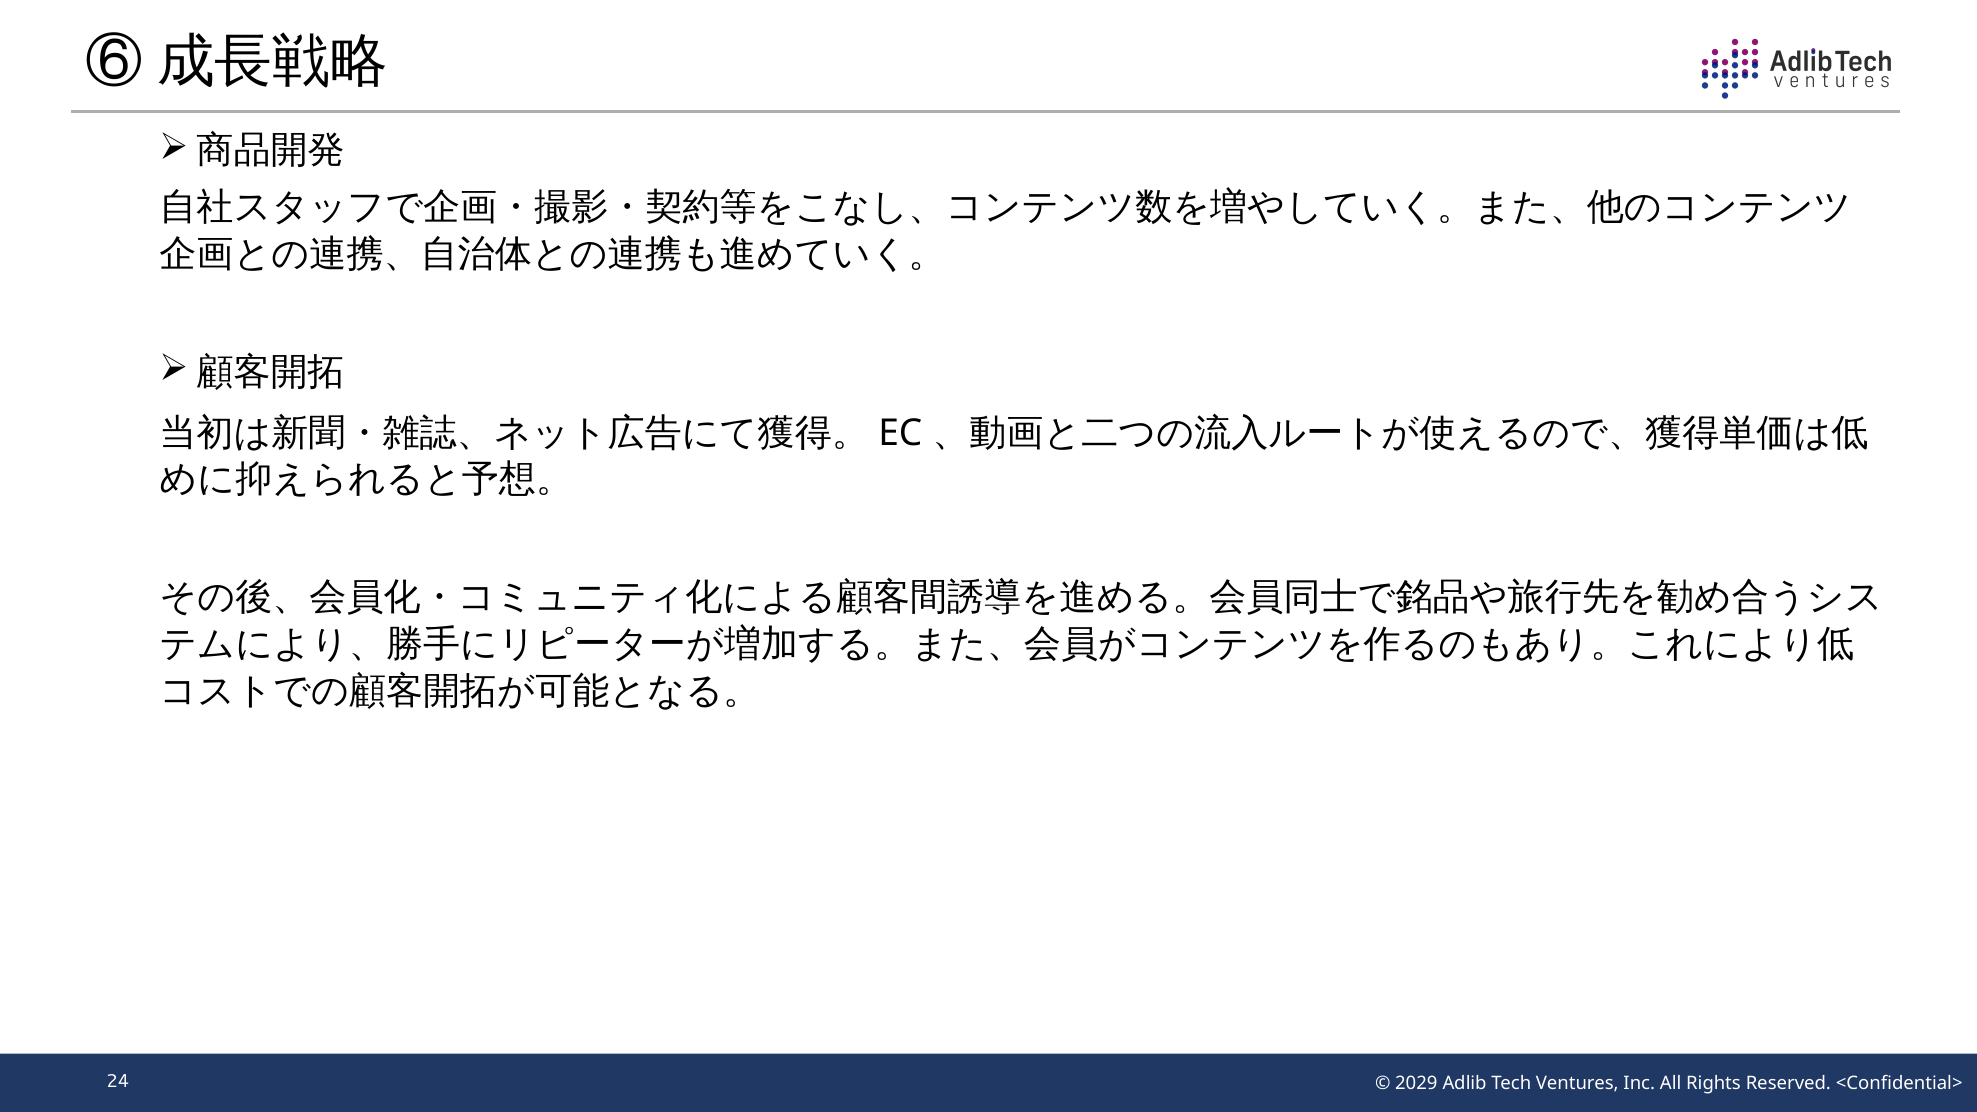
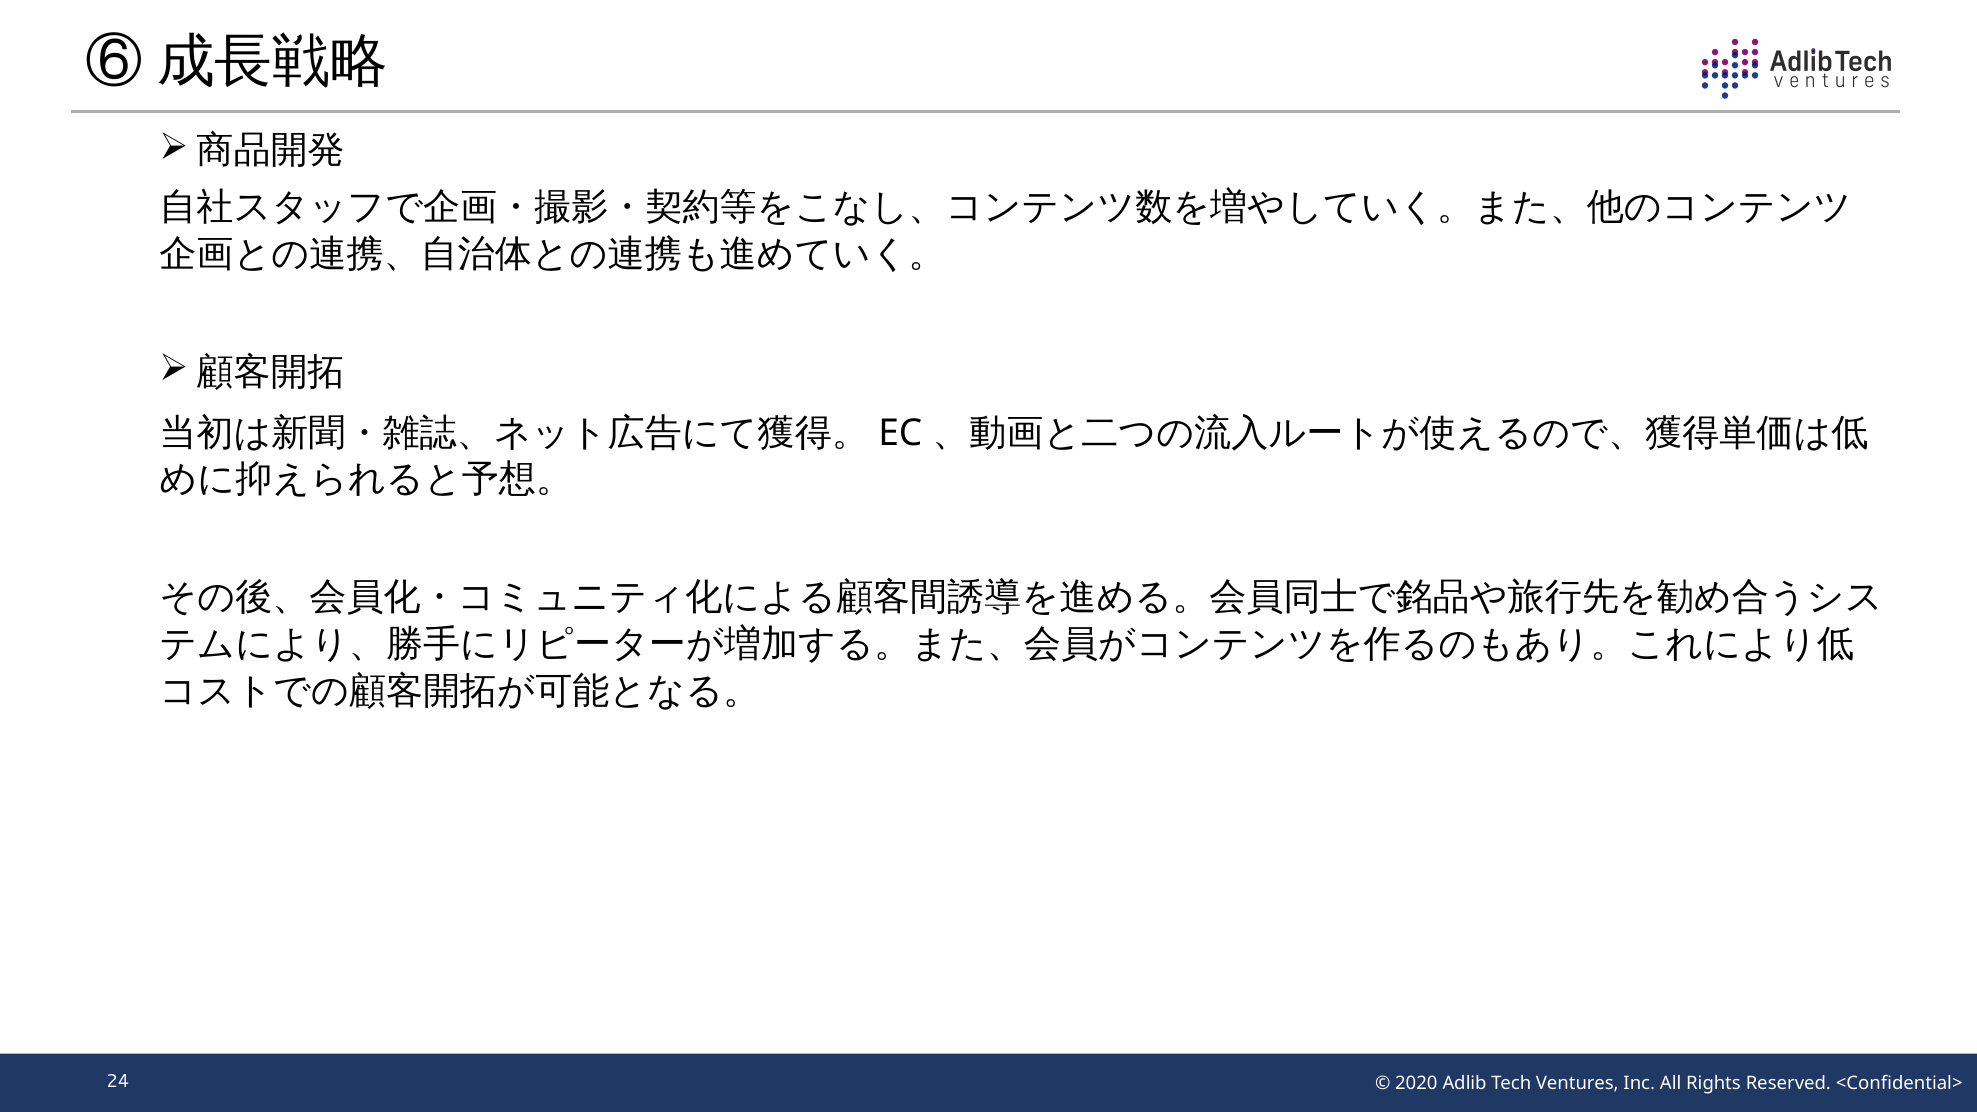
2029: 2029 -> 2020
